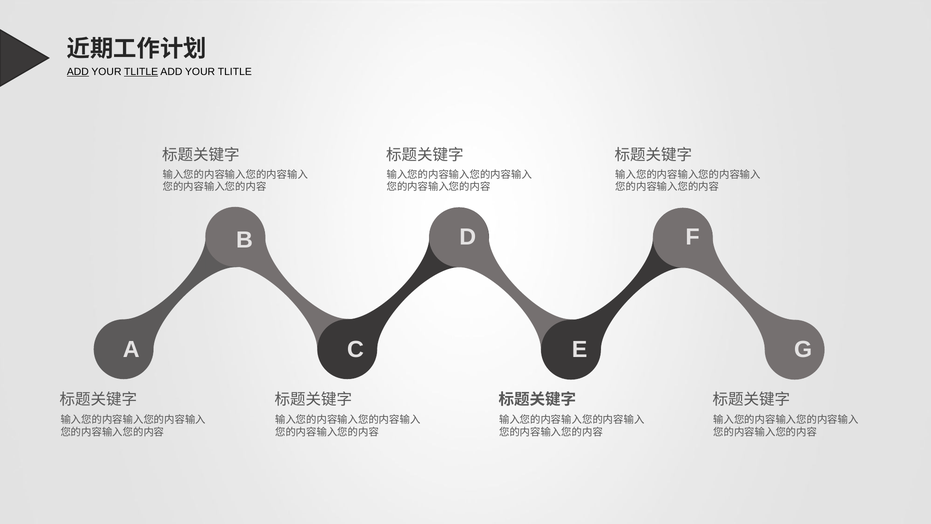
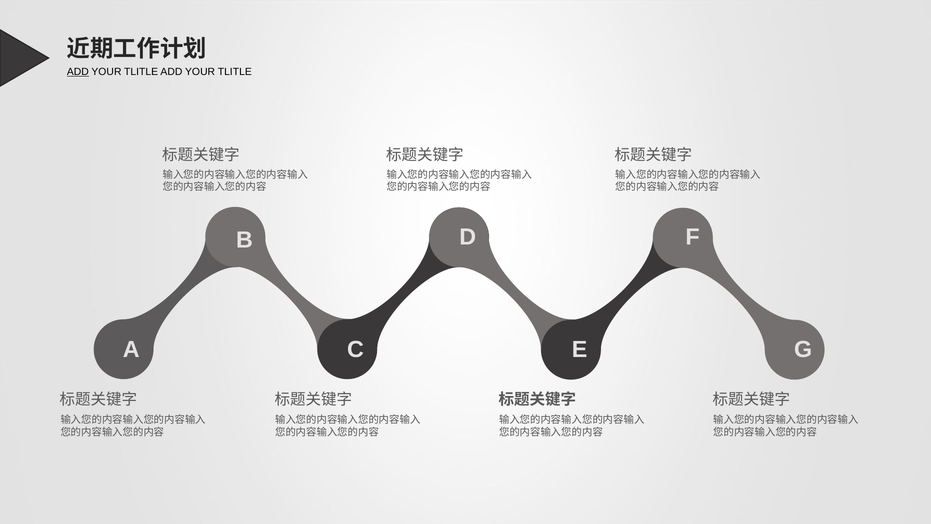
TLITLE at (141, 72) underline: present -> none
